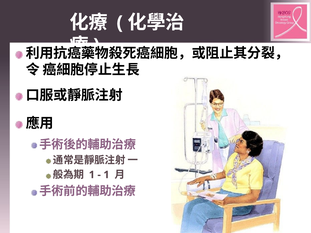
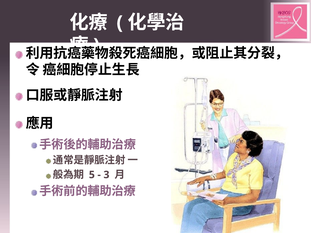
1 at (92, 175): 1 -> 5
1 at (106, 175): 1 -> 3
